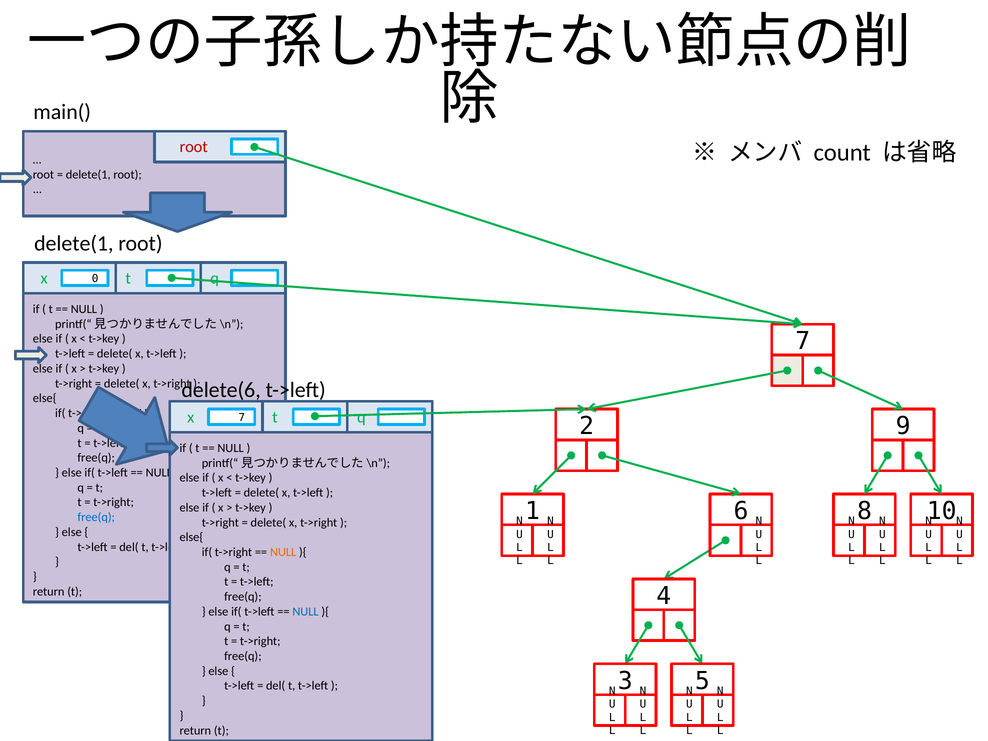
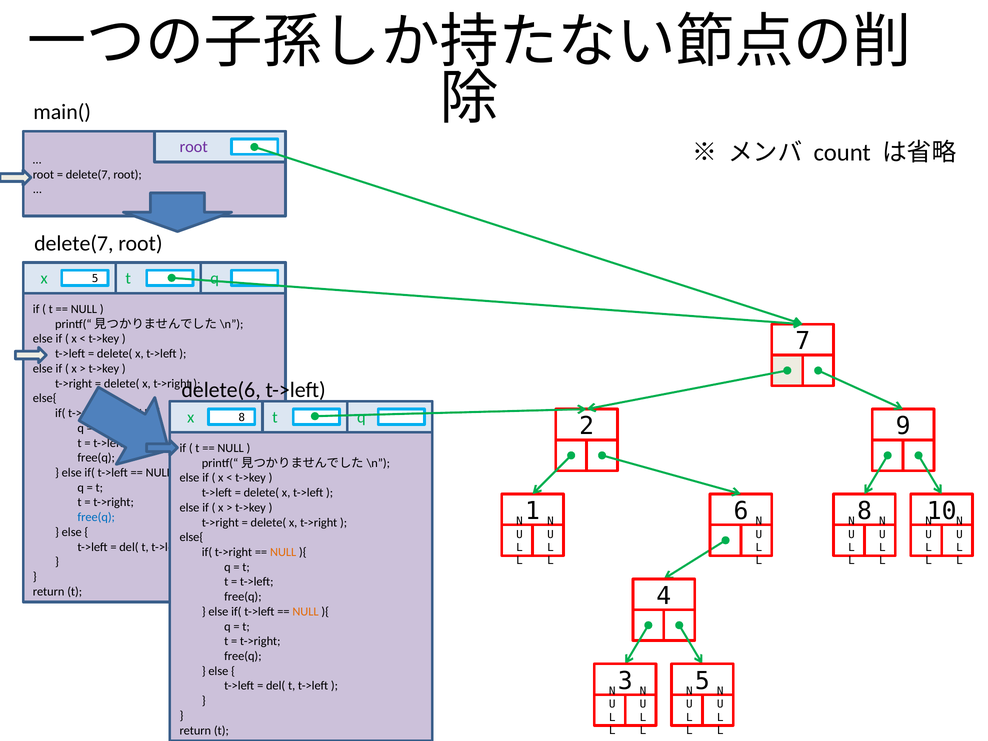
root at (194, 147) colour: red -> purple
delete(1 at (88, 174): delete(1 -> delete(7
delete(1 at (74, 243): delete(1 -> delete(7
x 0: 0 -> 5
x 7: 7 -> 8
NULL at (306, 612) colour: blue -> orange
